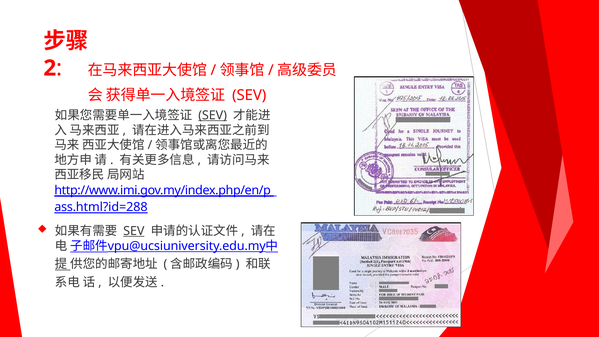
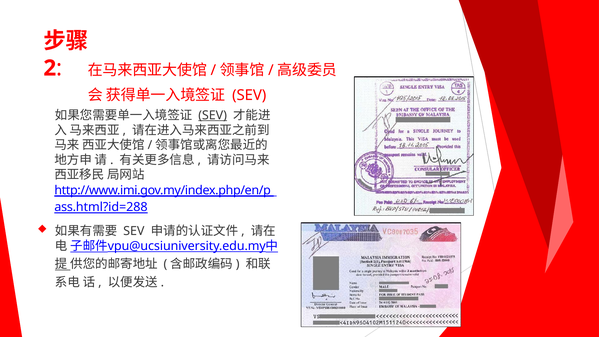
SEV at (134, 231) underline: present -> none
